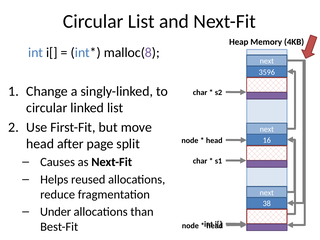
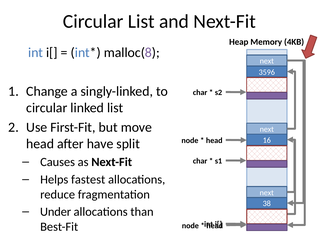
page: page -> have
reused: reused -> fastest
